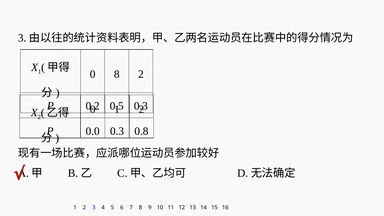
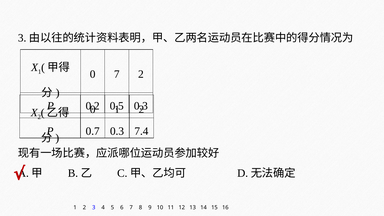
0 8: 8 -> 7
0.0: 0.0 -> 0.7
0.8: 0.8 -> 7.4
